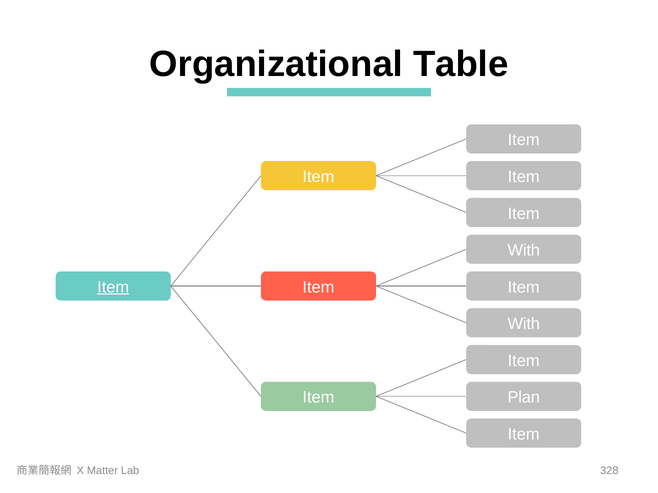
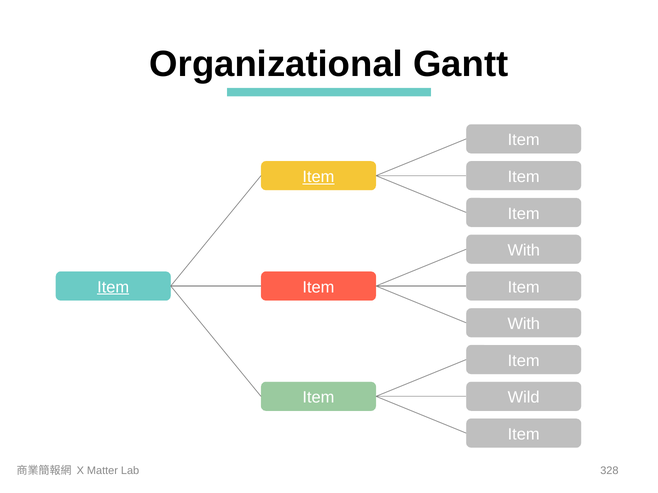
Table: Table -> Gantt
Item at (318, 177) underline: none -> present
Plan: Plan -> Wild
